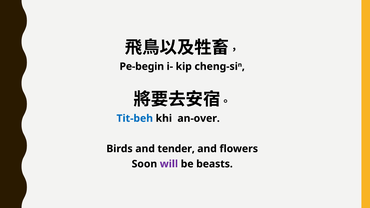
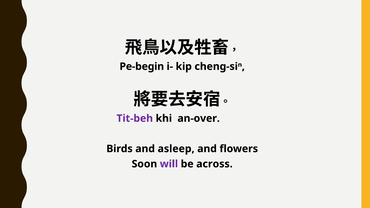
Tit-beh colour: blue -> purple
tender: tender -> asleep
beasts: beasts -> across
